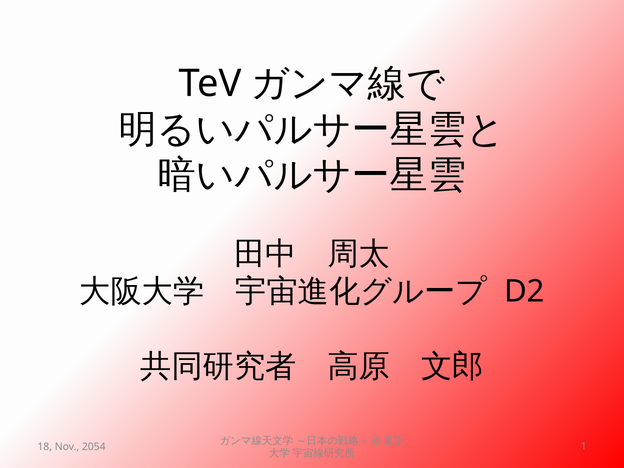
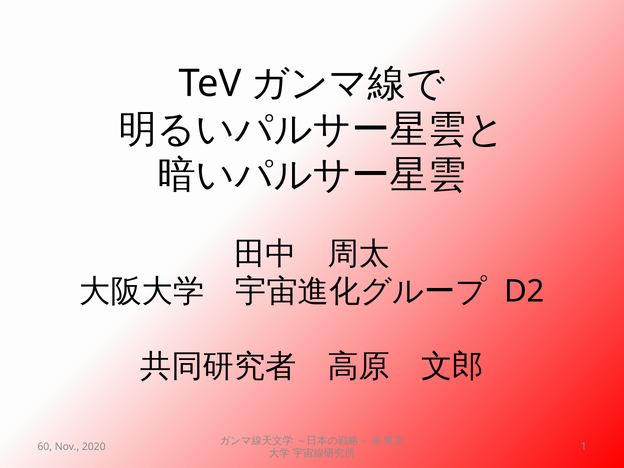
18: 18 -> 60
2054: 2054 -> 2020
